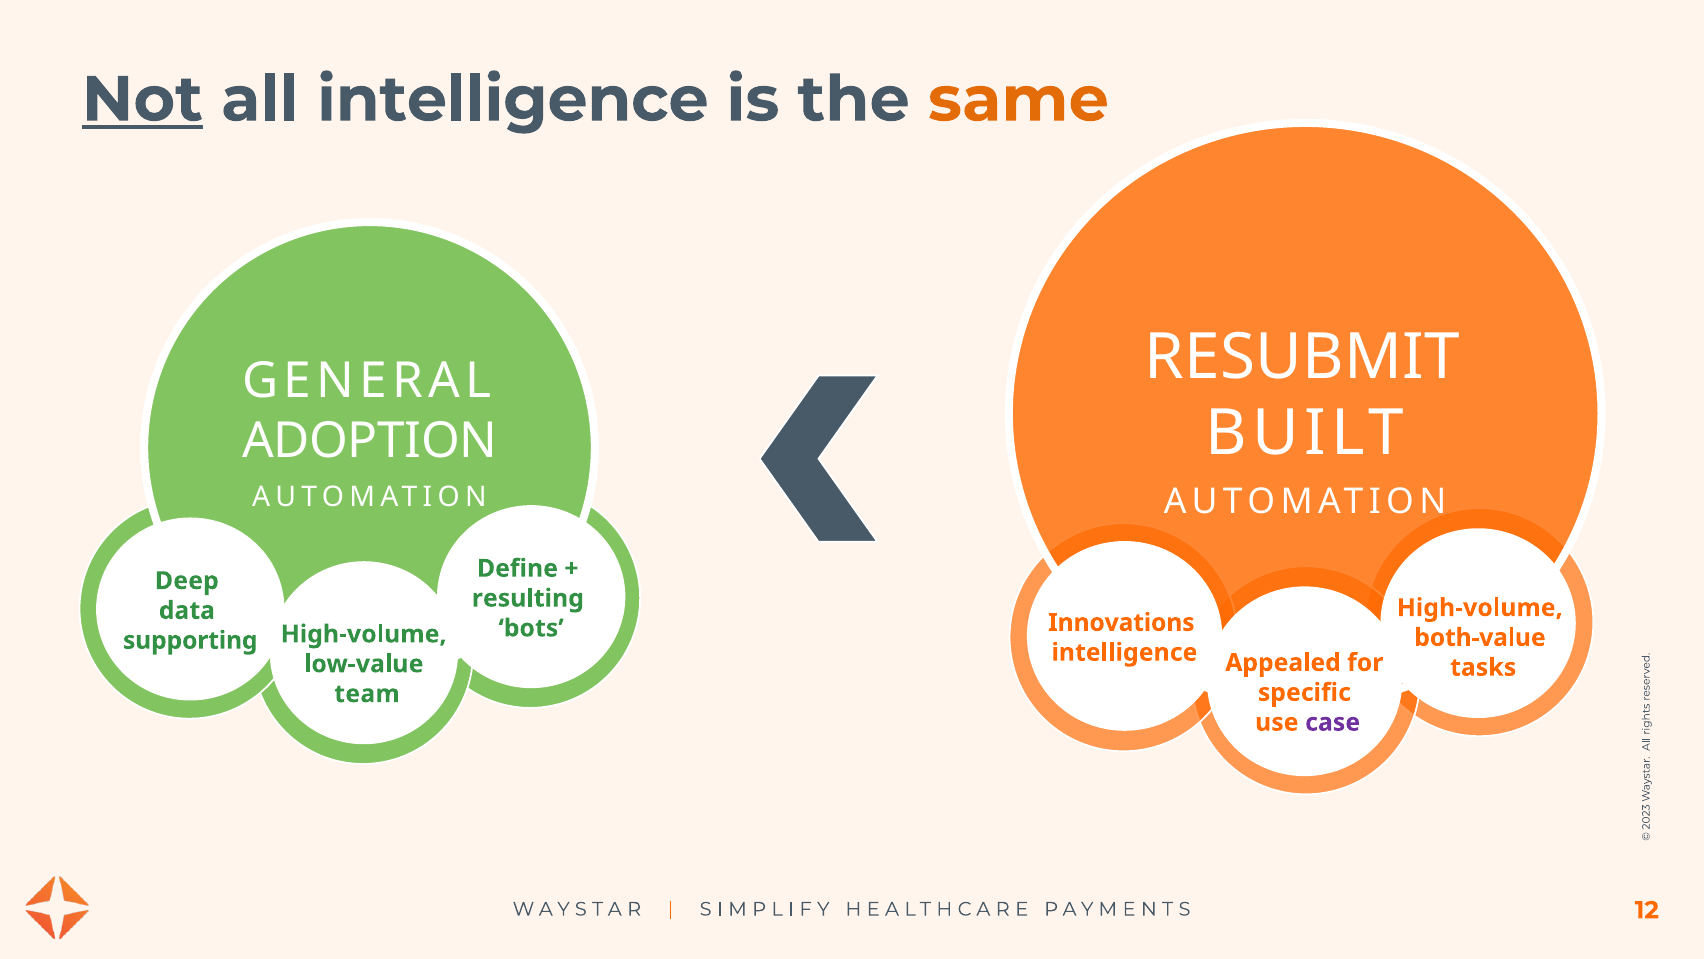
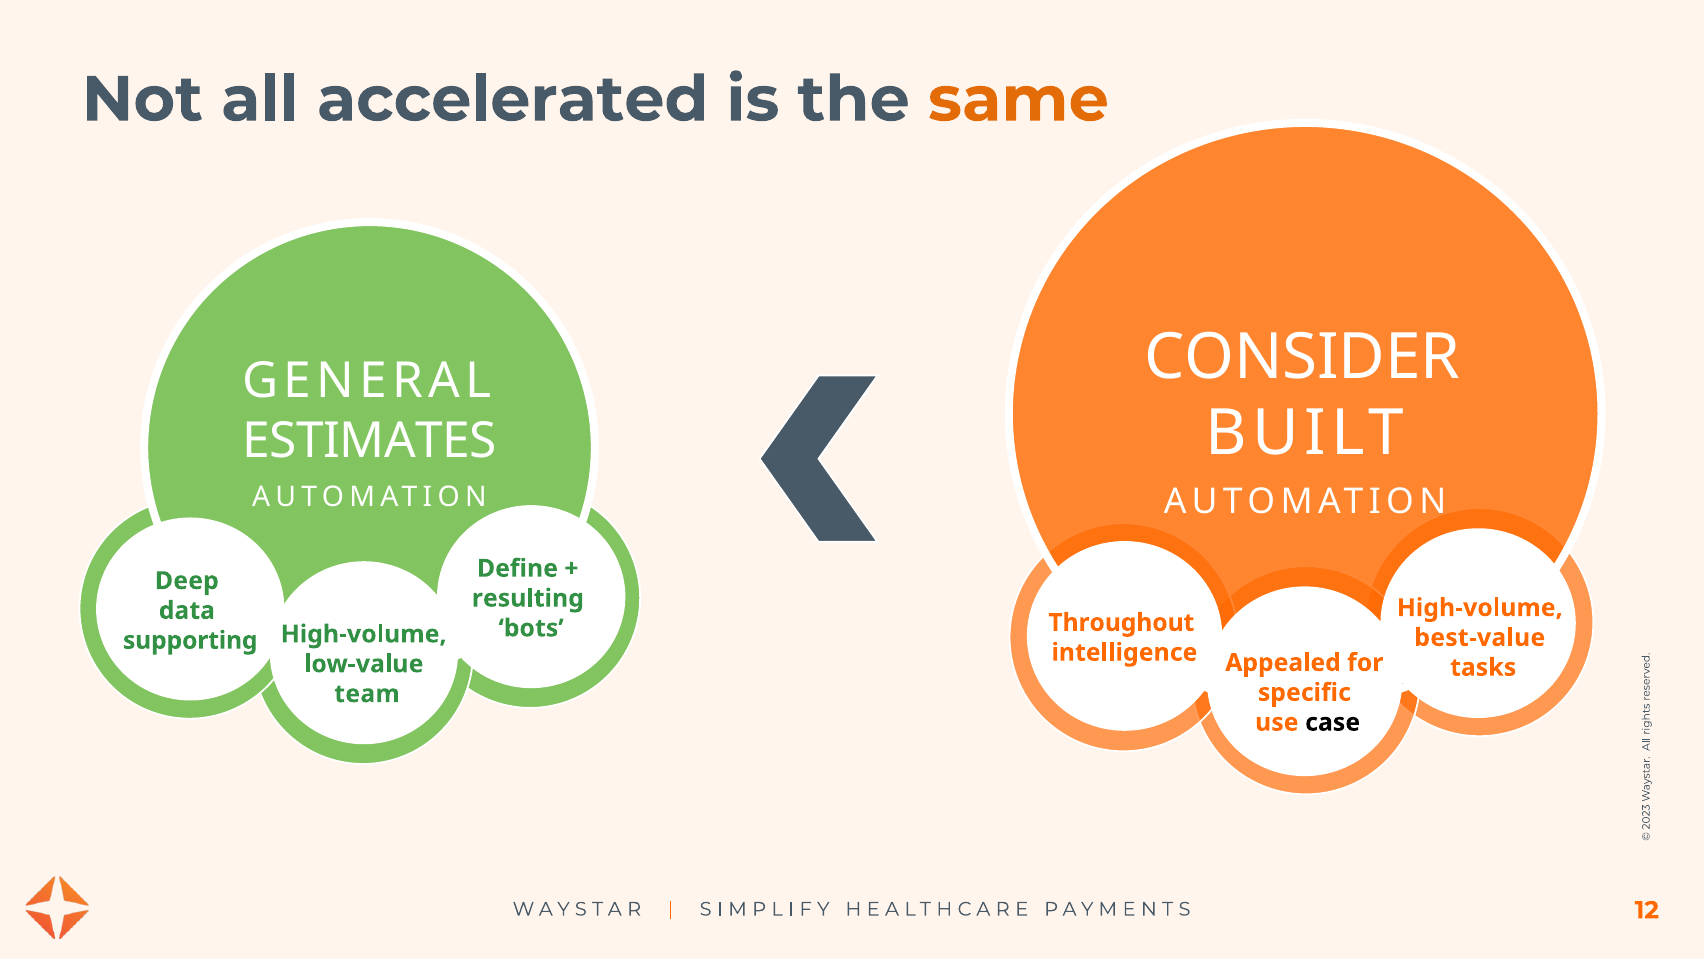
Not underline: present -> none
all intelligence: intelligence -> accelerated
RESUBMIT: RESUBMIT -> CONSIDER
ADOPTION: ADOPTION -> ESTIMATES
Innovations: Innovations -> Throughout
both-value: both-value -> best-value
case colour: purple -> black
